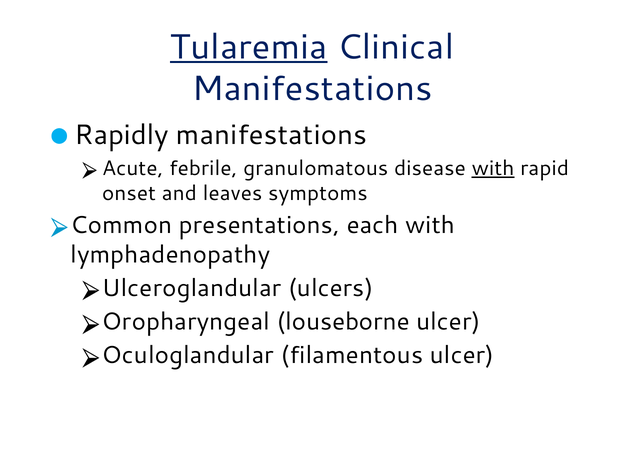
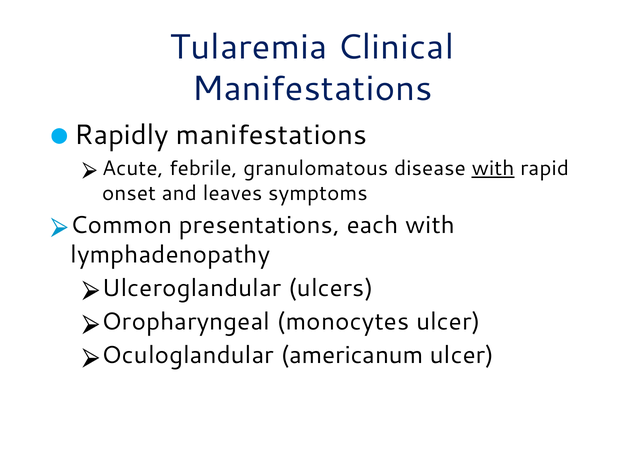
Tularemia underline: present -> none
louseborne: louseborne -> monocytes
filamentous: filamentous -> americanum
